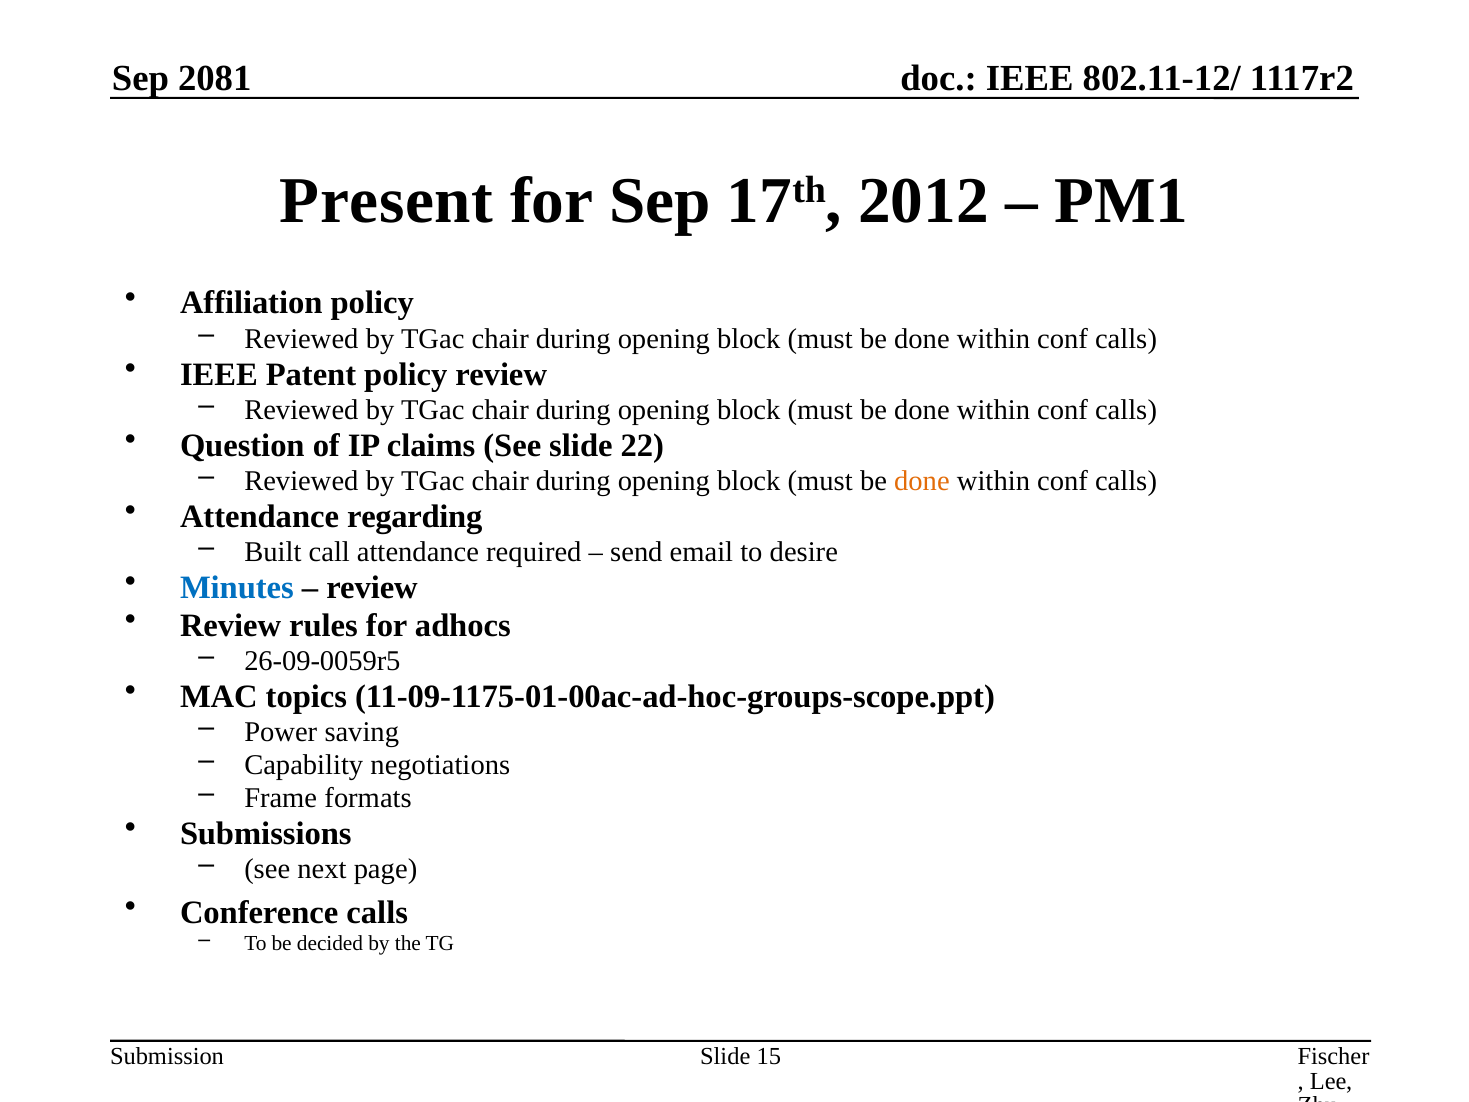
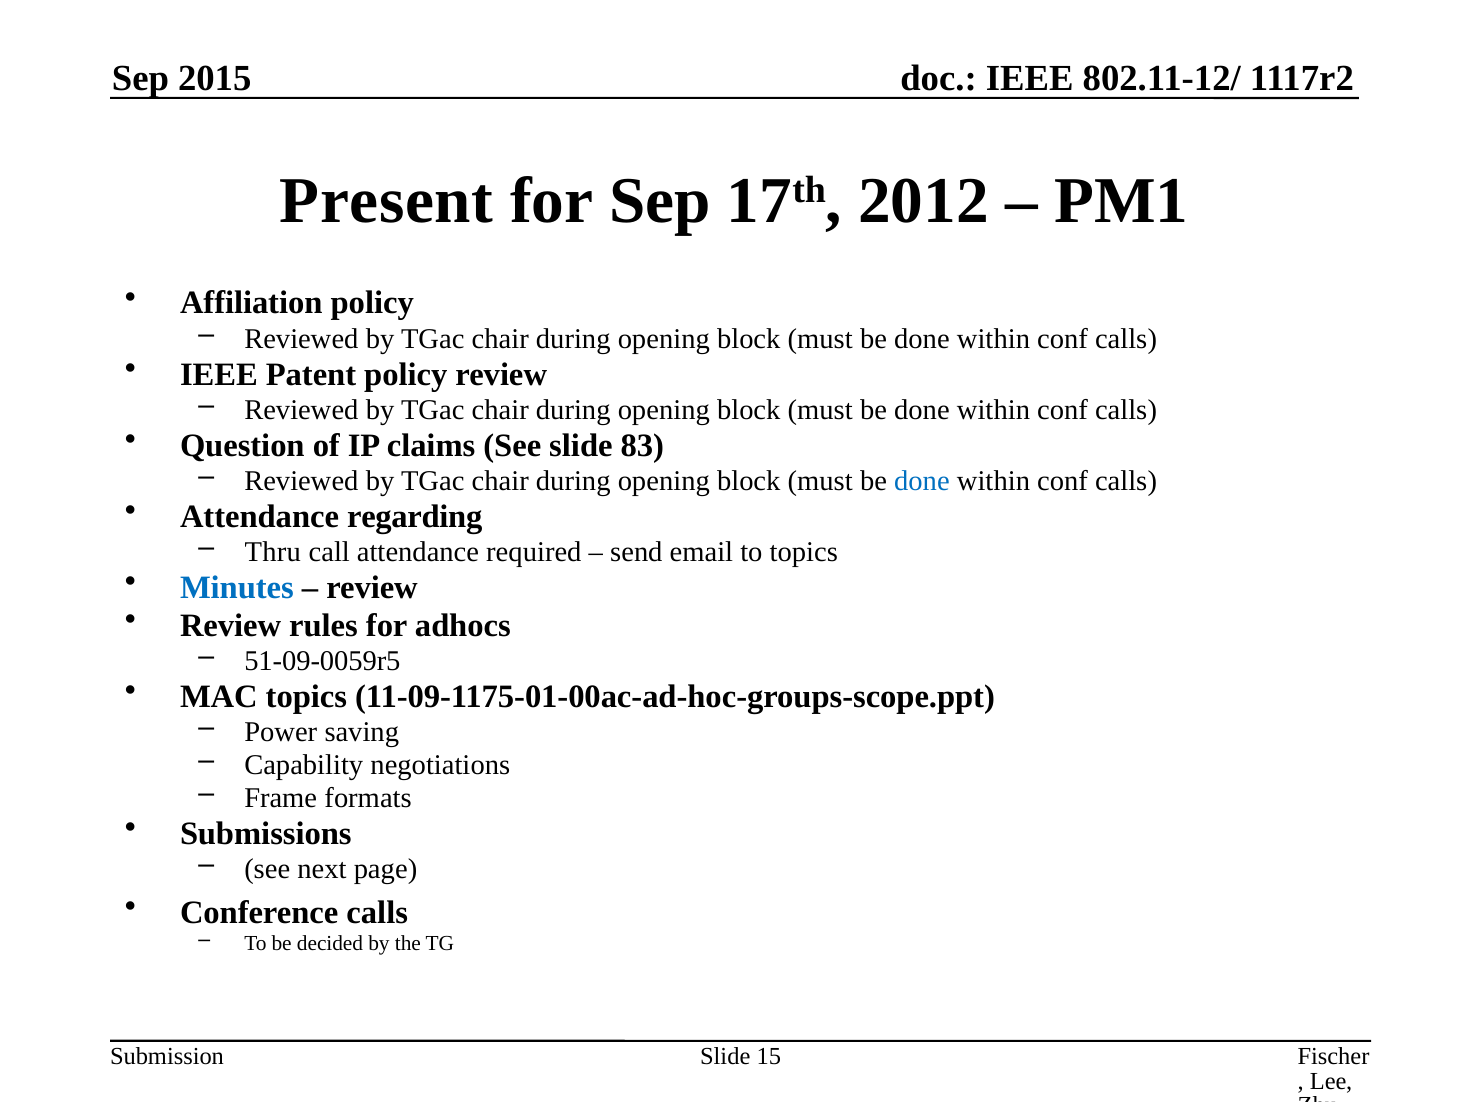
2081: 2081 -> 2015
22: 22 -> 83
done at (922, 481) colour: orange -> blue
Built: Built -> Thru
to desire: desire -> topics
26-09-0059r5: 26-09-0059r5 -> 51-09-0059r5
